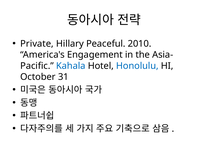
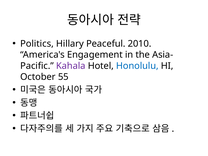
Private: Private -> Politics
Kahala colour: blue -> purple
31: 31 -> 55
